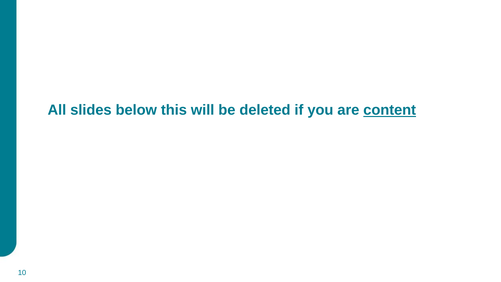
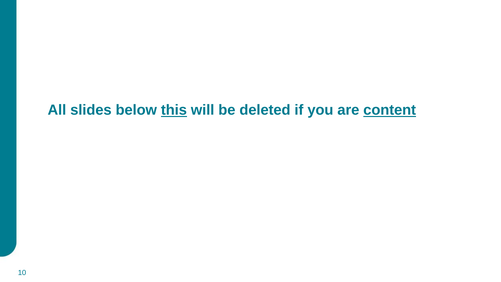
this underline: none -> present
